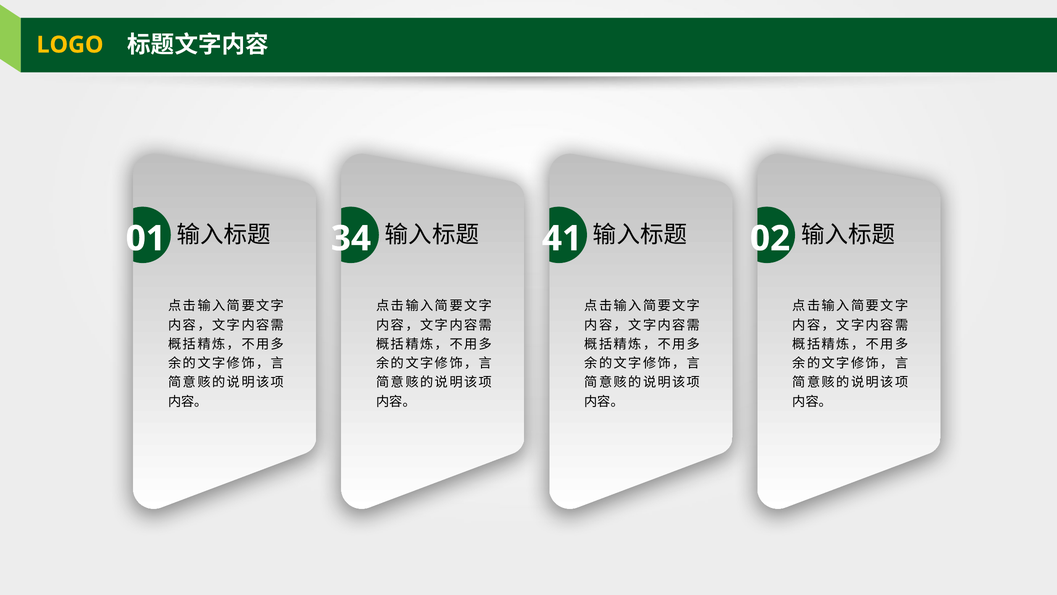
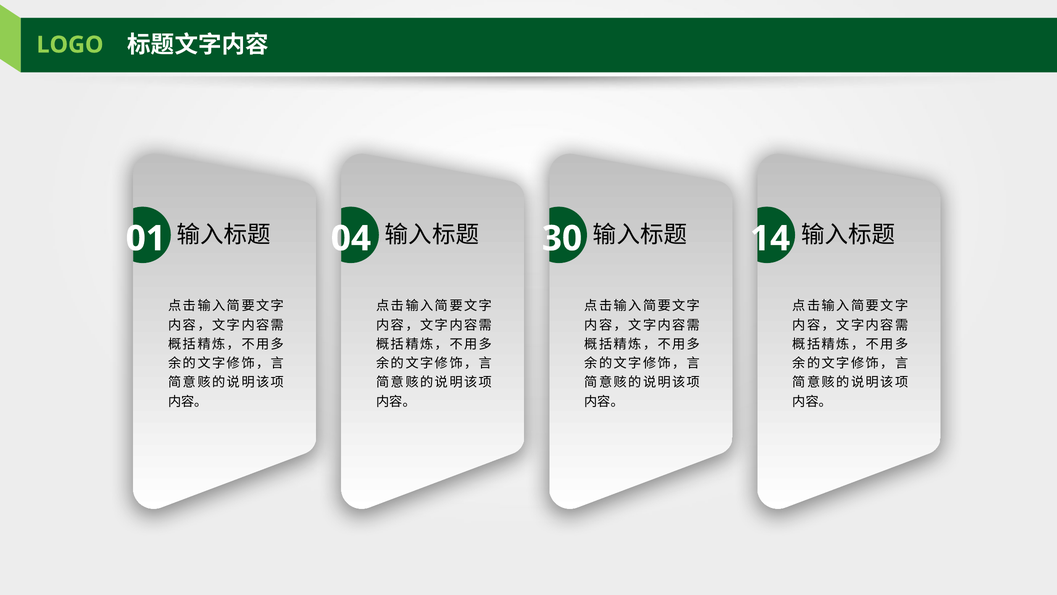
LOGO colour: yellow -> light green
34: 34 -> 04
41: 41 -> 30
02: 02 -> 14
